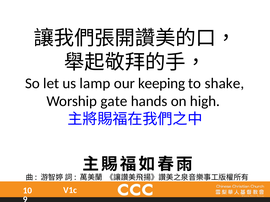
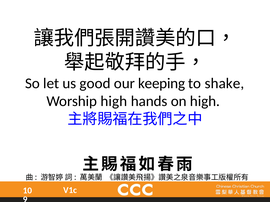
lamp: lamp -> good
Worship gate: gate -> high
